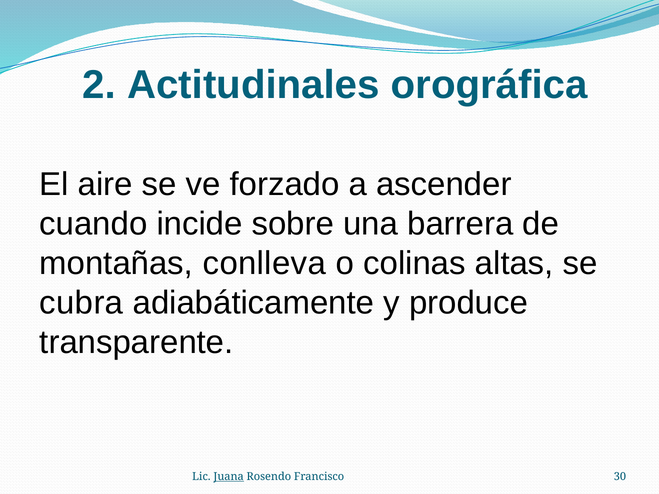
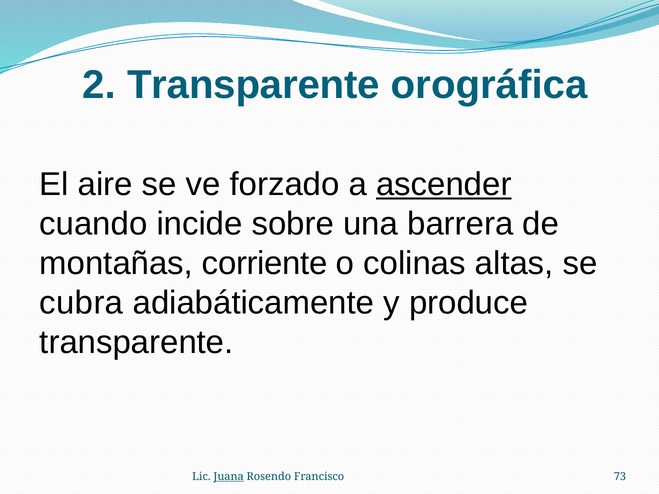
2 Actitudinales: Actitudinales -> Transparente
ascender underline: none -> present
conlleva: conlleva -> corriente
30: 30 -> 73
